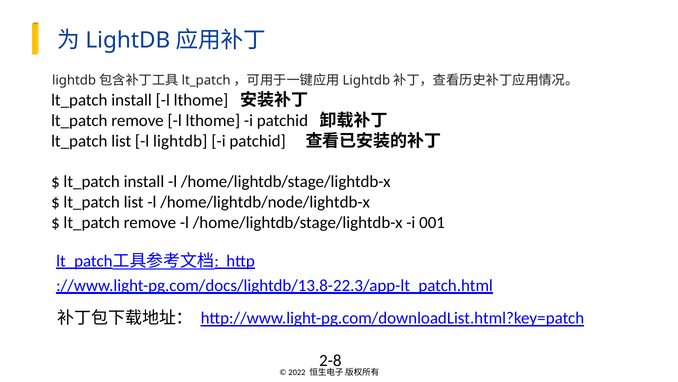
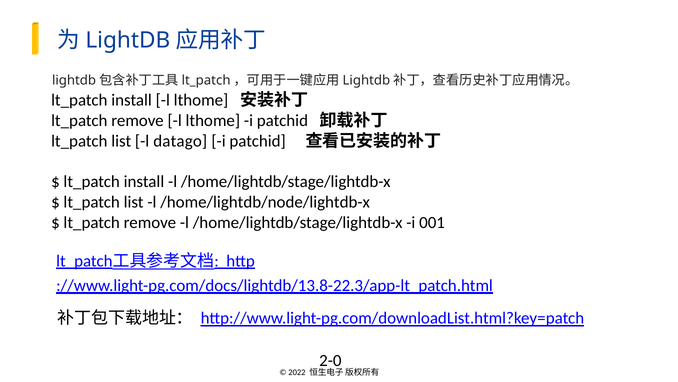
l lightdb: lightdb -> datago
2-8: 2-8 -> 2-0
